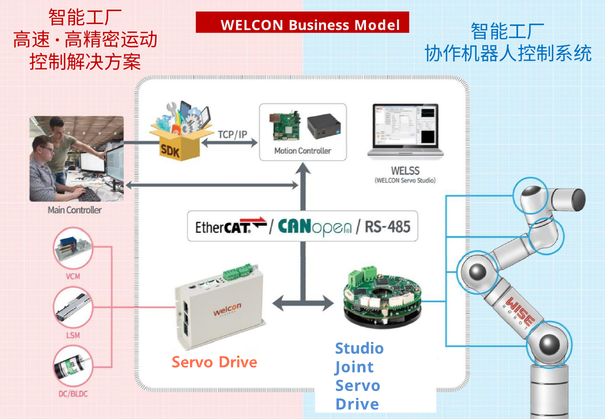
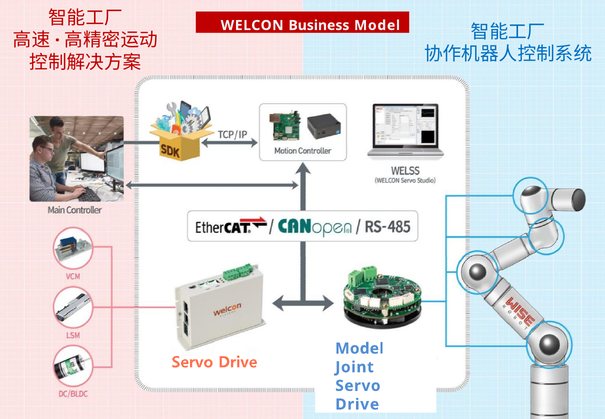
Studio at (360, 348): Studio -> Model
